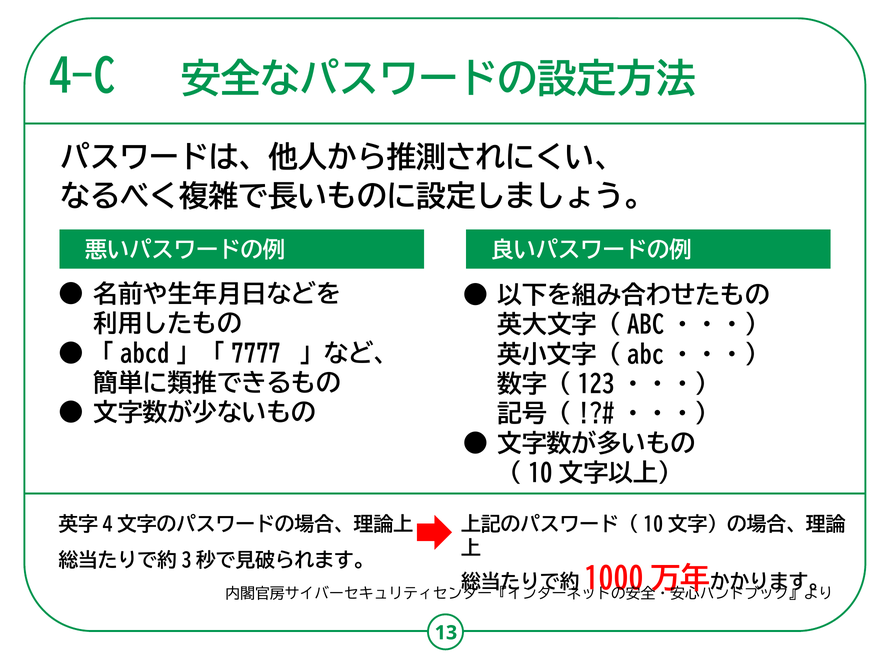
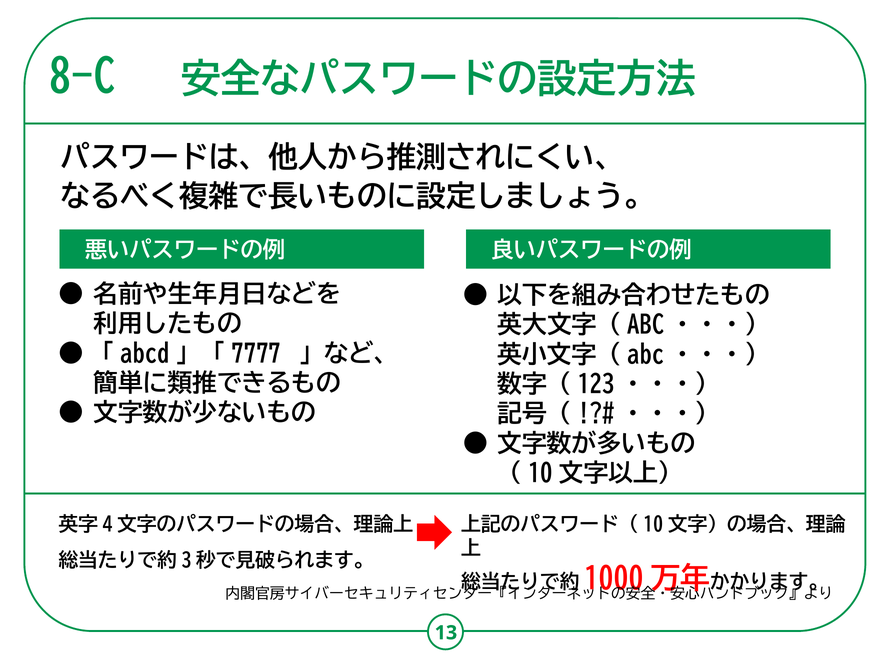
4-C: 4-C -> 8-C
